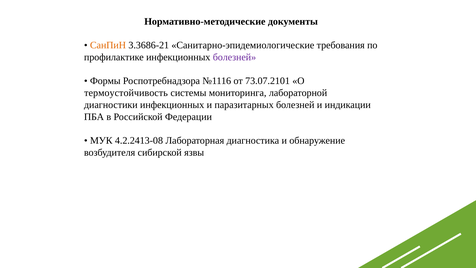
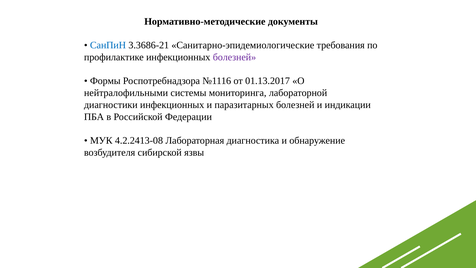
СанПиН colour: orange -> blue
73.07.2101: 73.07.2101 -> 01.13.2017
термоустойчивость: термоустойчивость -> нейтралофильными
